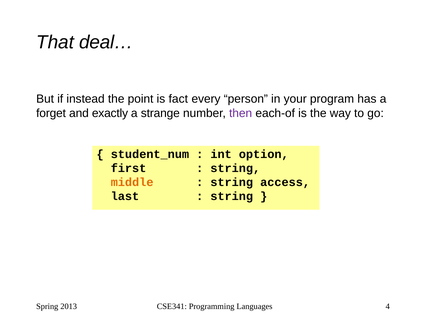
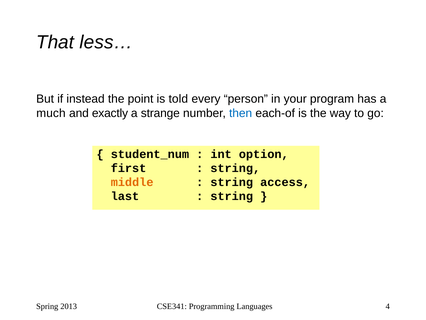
deal…: deal… -> less…
fact: fact -> told
forget: forget -> much
then colour: purple -> blue
